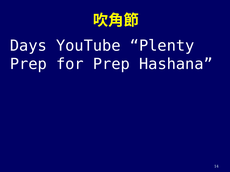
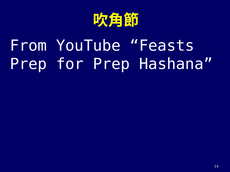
Days: Days -> From
Plenty: Plenty -> Feasts
